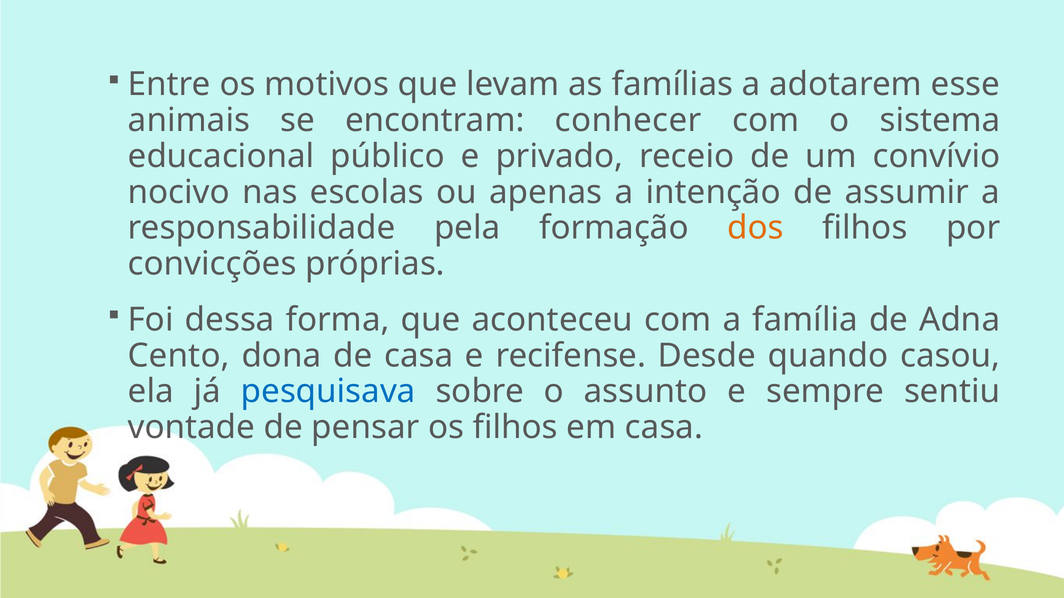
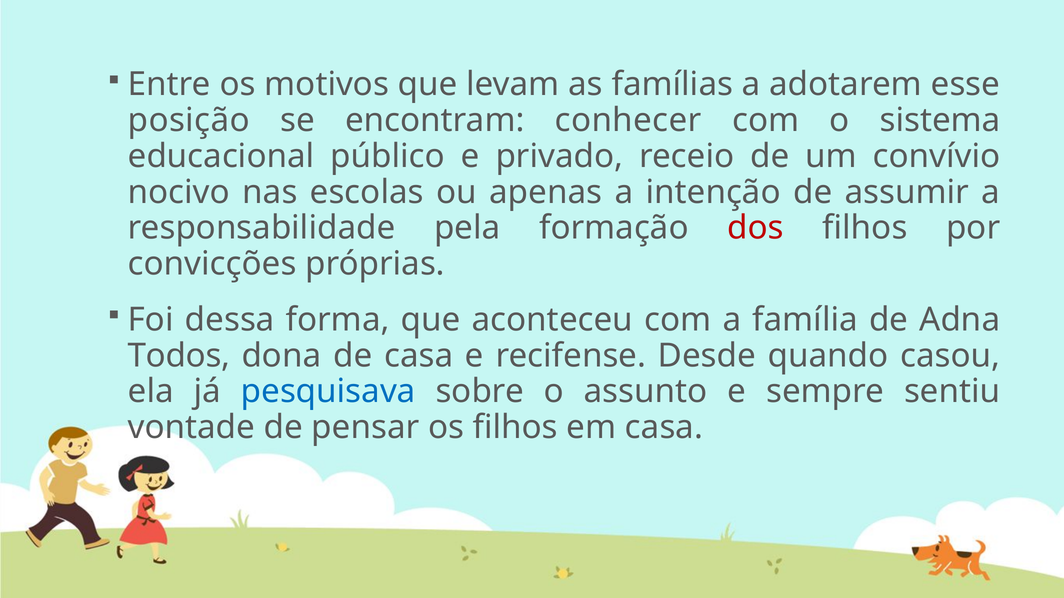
animais: animais -> posição
dos colour: orange -> red
Cento: Cento -> Todos
